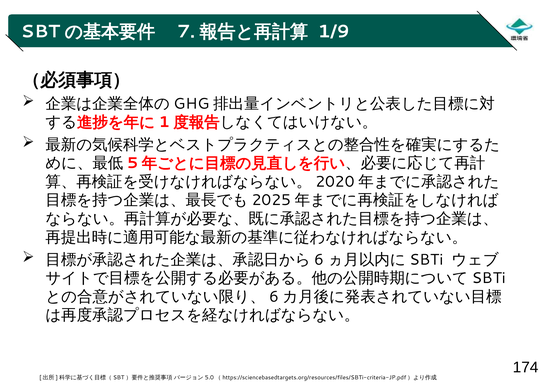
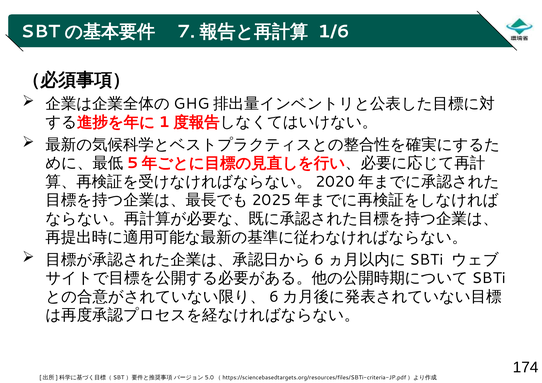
1/9: 1/9 -> 1/6
